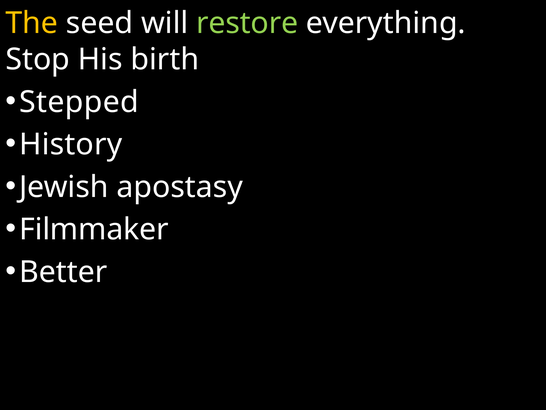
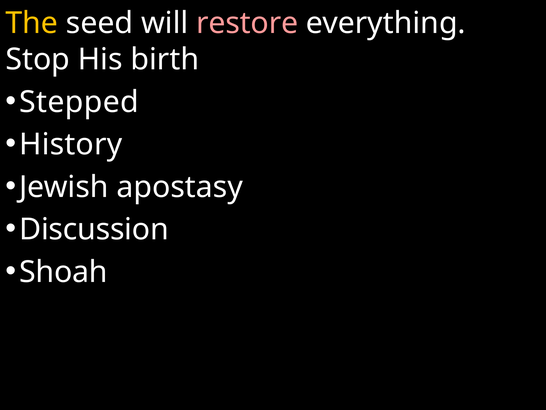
restore colour: light green -> pink
Filmmaker: Filmmaker -> Discussion
Better: Better -> Shoah
